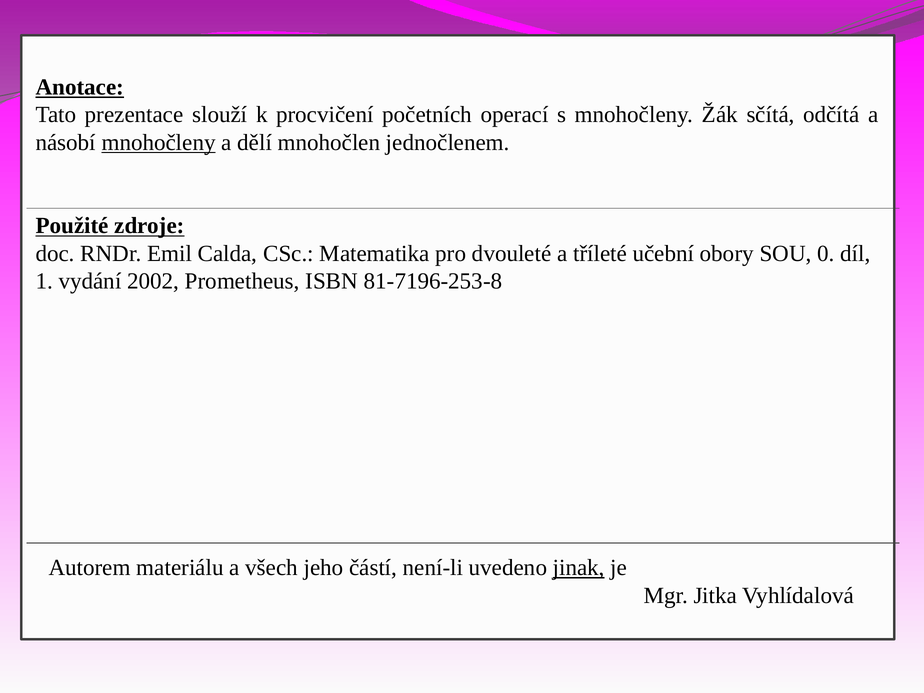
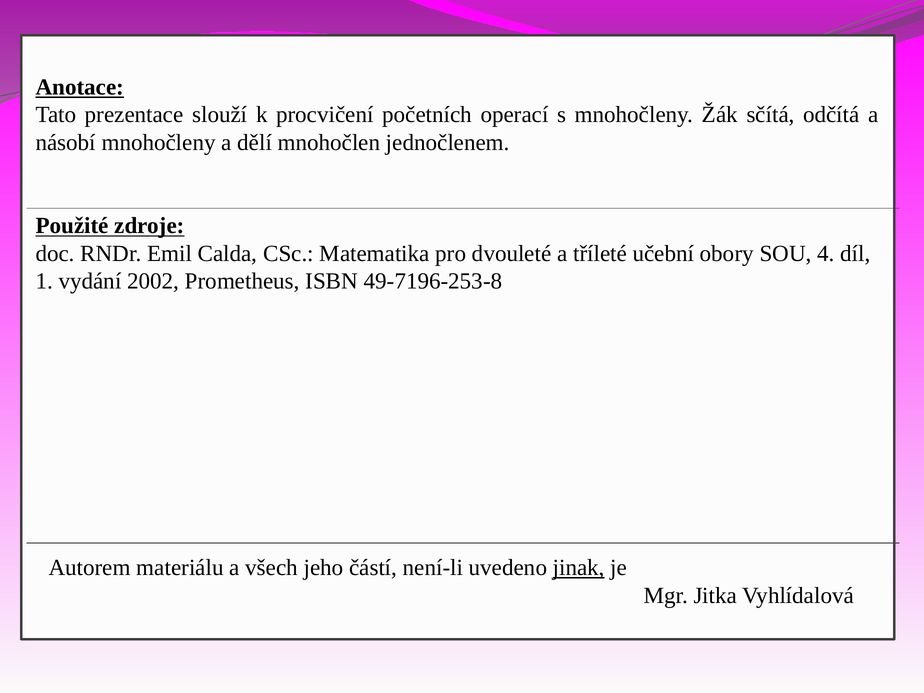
mnohočleny at (159, 143) underline: present -> none
0: 0 -> 4
81-7196-253-8: 81-7196-253-8 -> 49-7196-253-8
